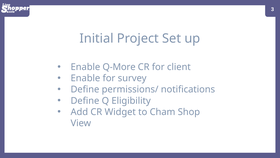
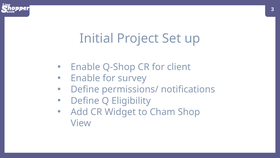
Q-More: Q-More -> Q-Shop
